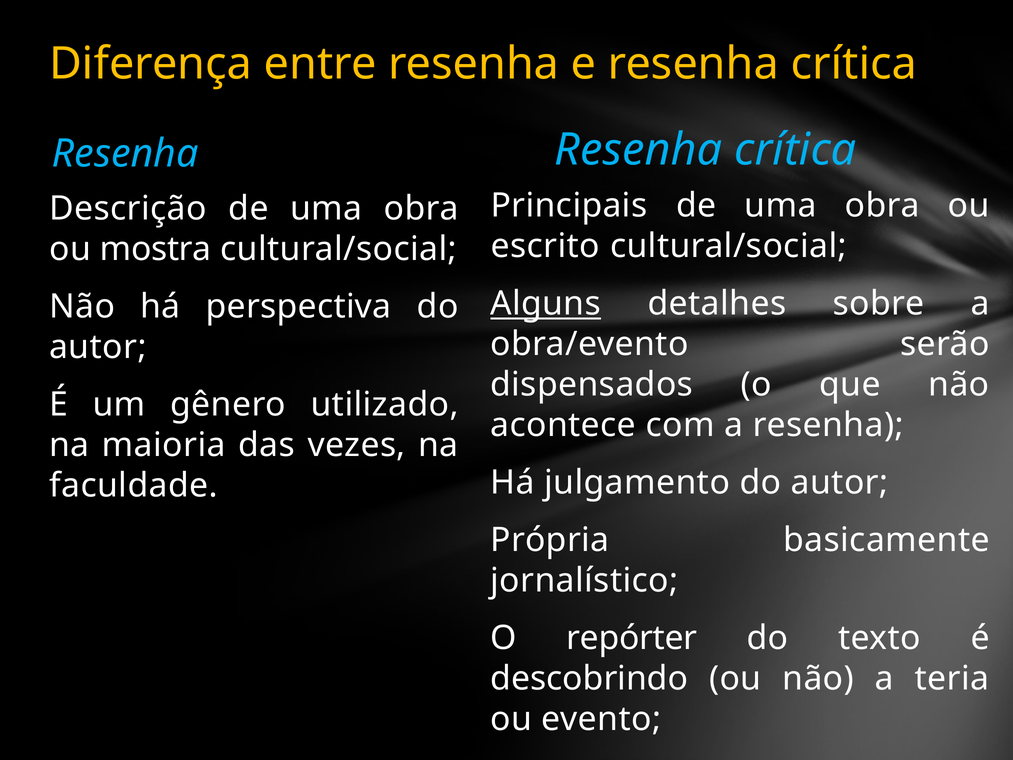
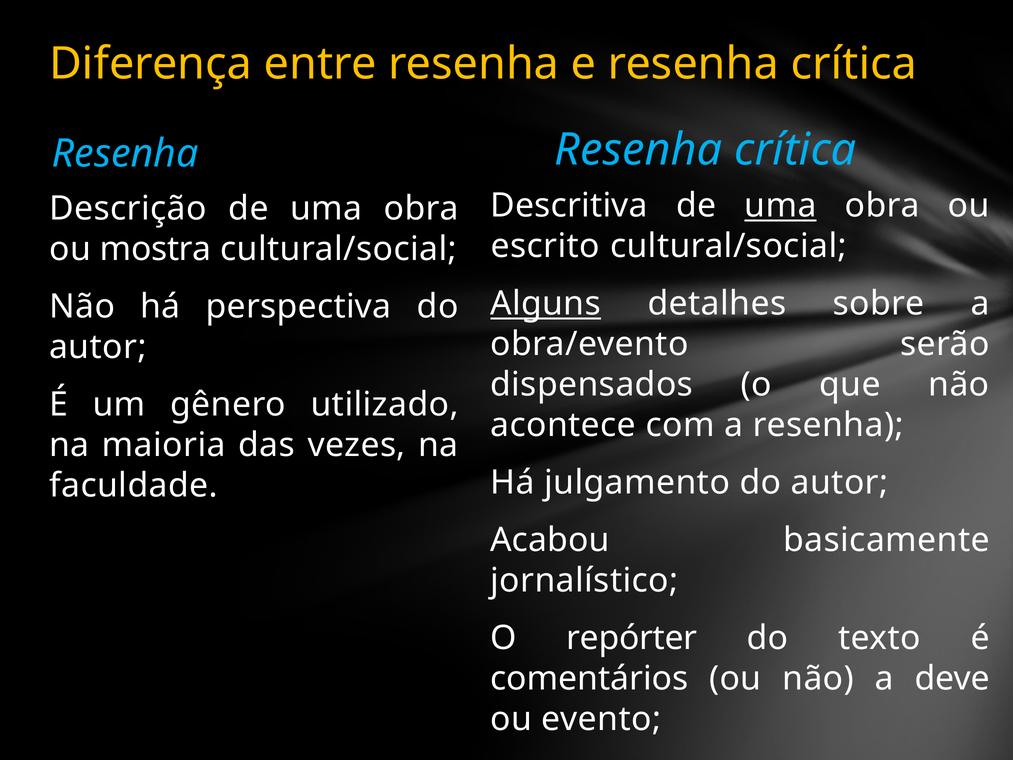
Principais: Principais -> Descritiva
uma at (780, 206) underline: none -> present
Própria: Própria -> Acabou
descobrindo: descobrindo -> comentários
a teria: teria -> deve
